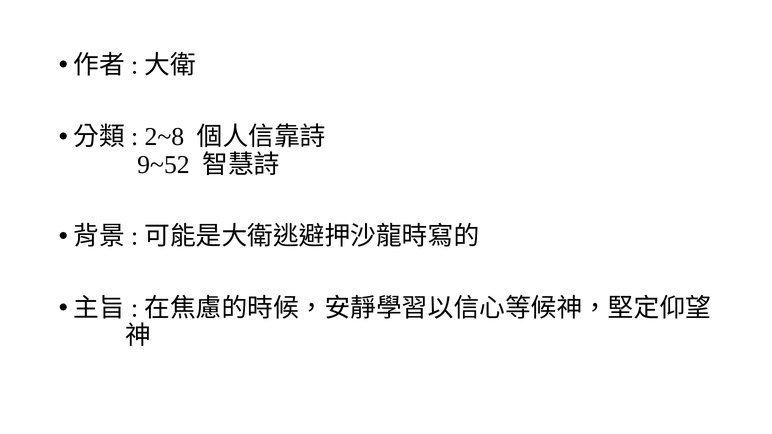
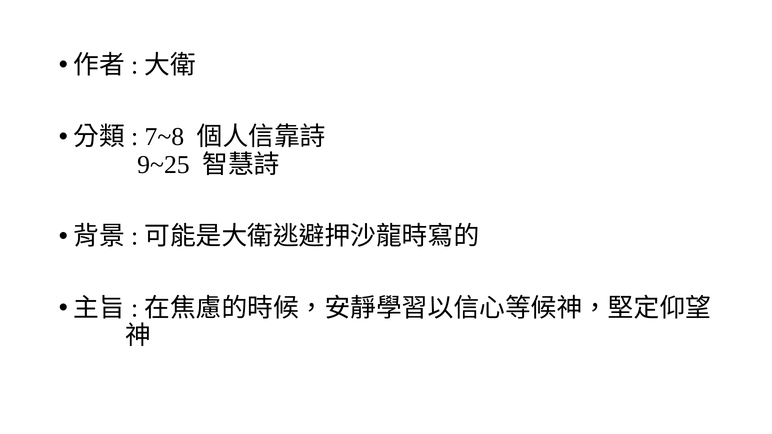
2~8: 2~8 -> 7~8
9~52: 9~52 -> 9~25
